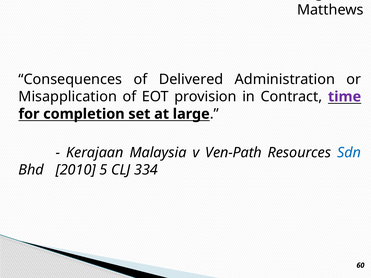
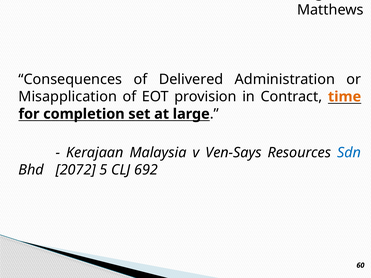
time colour: purple -> orange
Ven-Path: Ven-Path -> Ven-Says
2010: 2010 -> 2072
334: 334 -> 692
